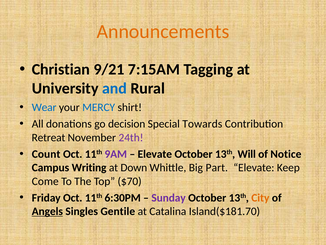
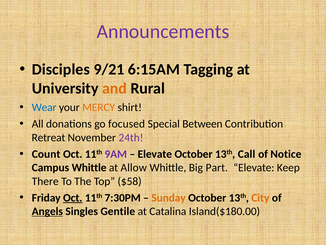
Announcements colour: orange -> purple
Christian: Christian -> Disciples
7:15AM: 7:15AM -> 6:15AM
and colour: blue -> orange
MERCY colour: blue -> orange
decision: decision -> focused
Towards: Towards -> Between
Will: Will -> Call
Campus Writing: Writing -> Whittle
Down: Down -> Allow
Come: Come -> There
$70: $70 -> $58
Oct at (73, 197) underline: none -> present
6:30PM: 6:30PM -> 7:30PM
Sunday colour: purple -> orange
Island($181.70: Island($181.70 -> Island($180.00
